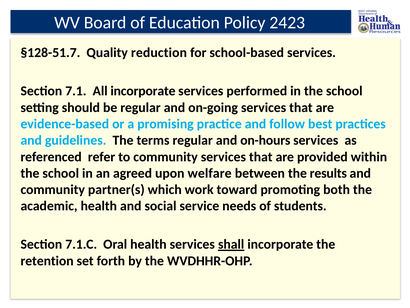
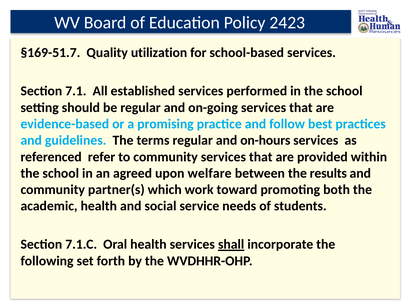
§128-51.7: §128-51.7 -> §169-51.7
reduction: reduction -> utilization
All incorporate: incorporate -> established
retention: retention -> following
